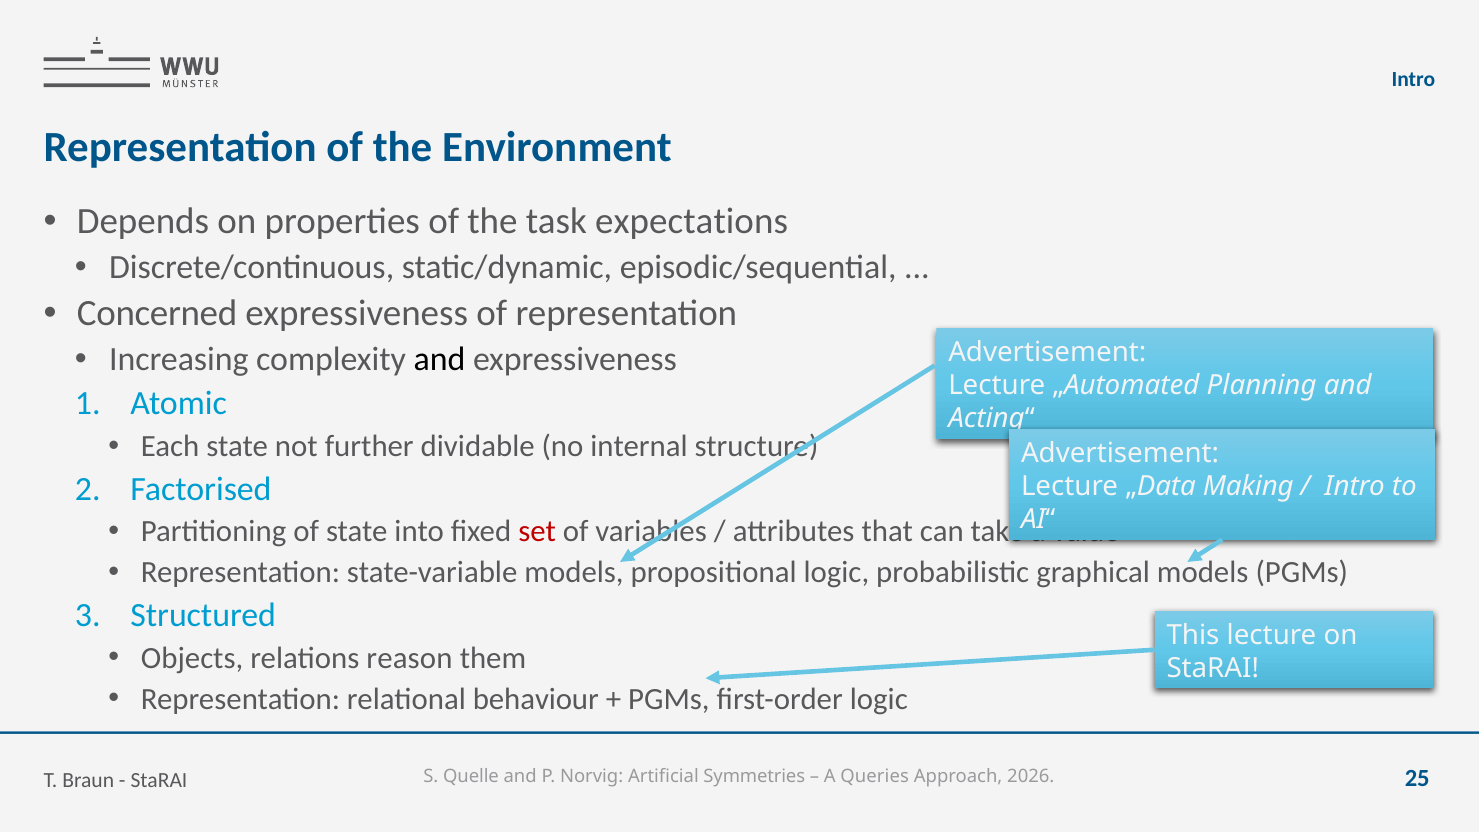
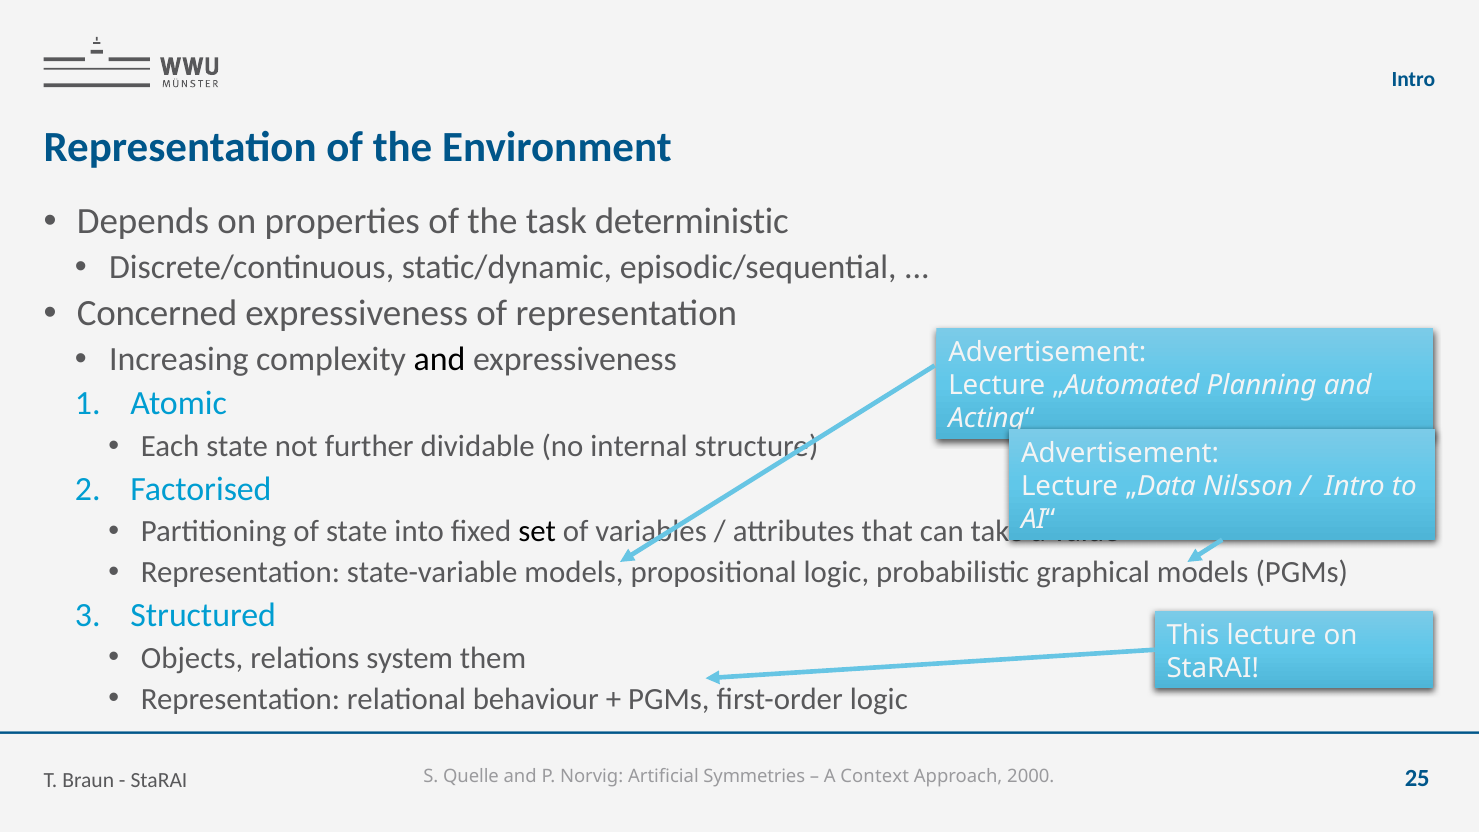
expectations: expectations -> deterministic
Making: Making -> Nilsson
set colour: red -> black
reason: reason -> system
Queries: Queries -> Context
2026: 2026 -> 2000
